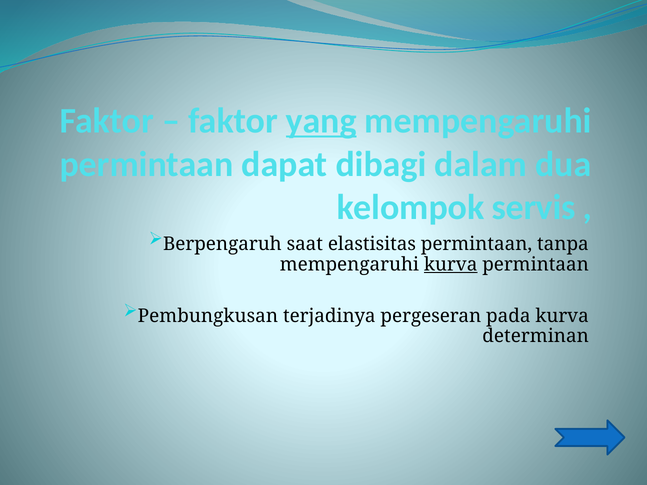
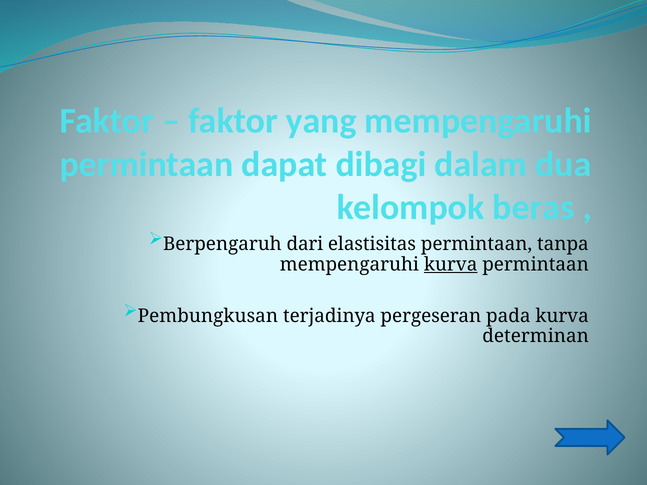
yang underline: present -> none
servis: servis -> beras
saat: saat -> dari
